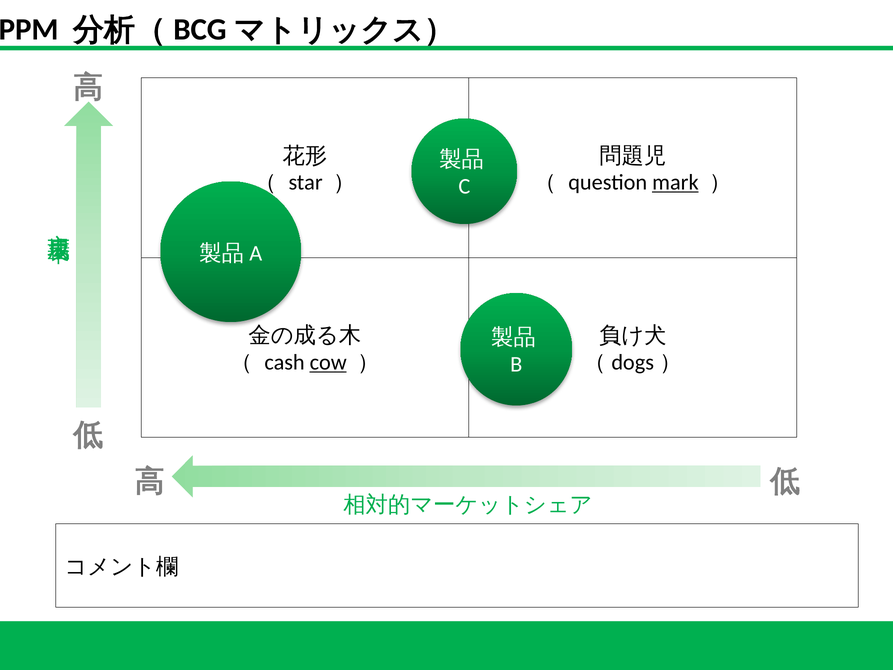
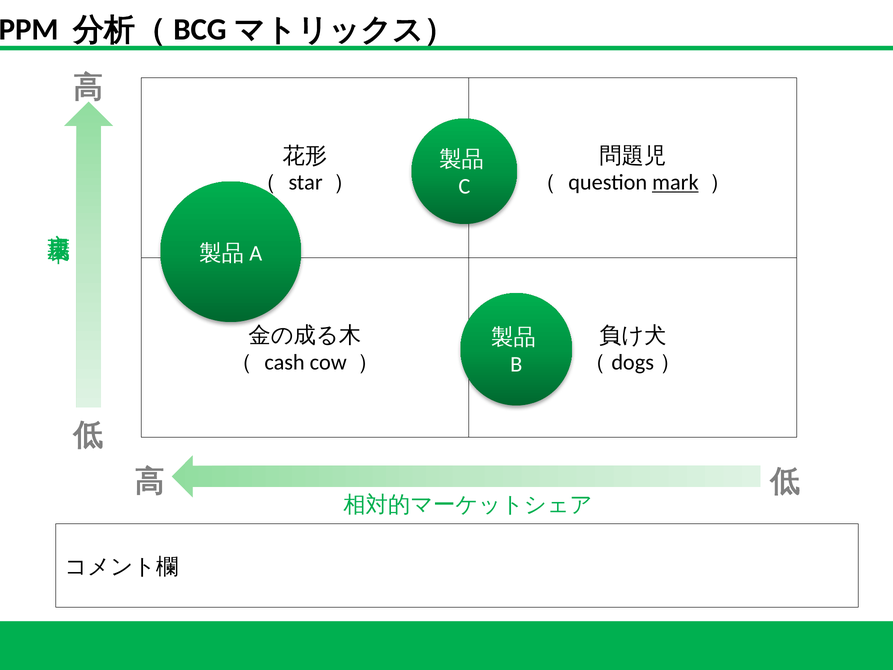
cow underline: present -> none
